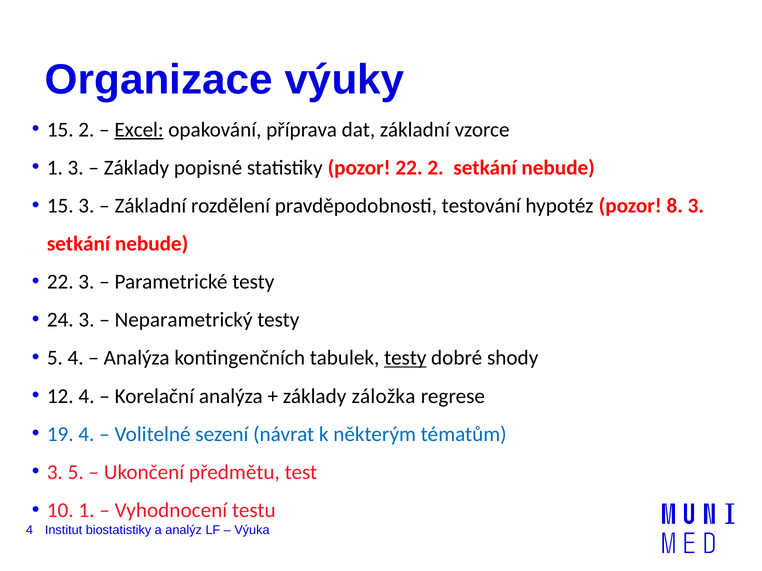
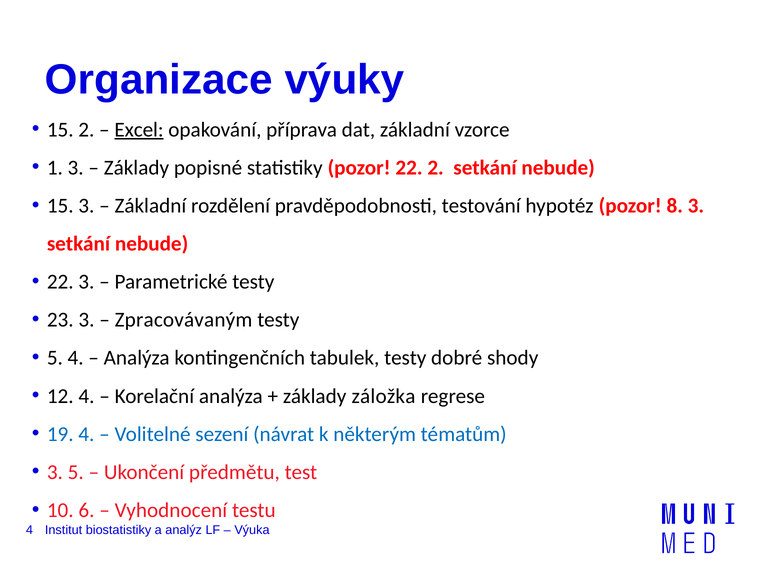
24: 24 -> 23
Neparametrický: Neparametrický -> Zpracovávaným
testy at (405, 358) underline: present -> none
10 1: 1 -> 6
